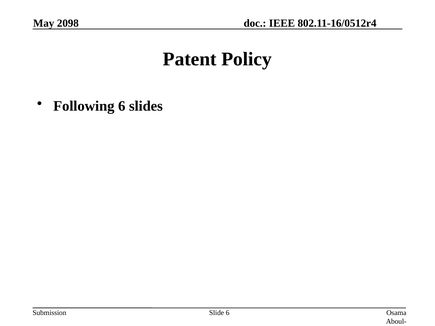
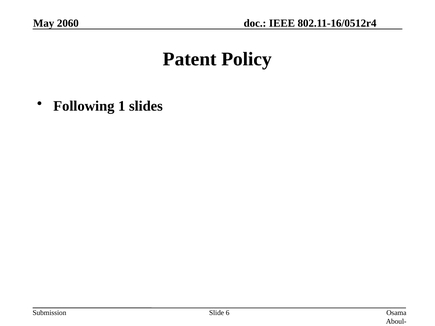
2098: 2098 -> 2060
Following 6: 6 -> 1
